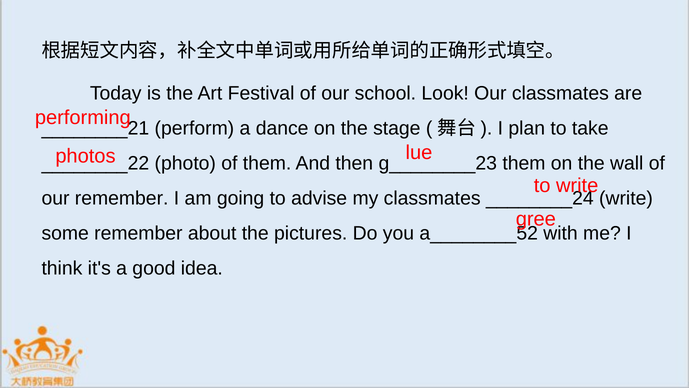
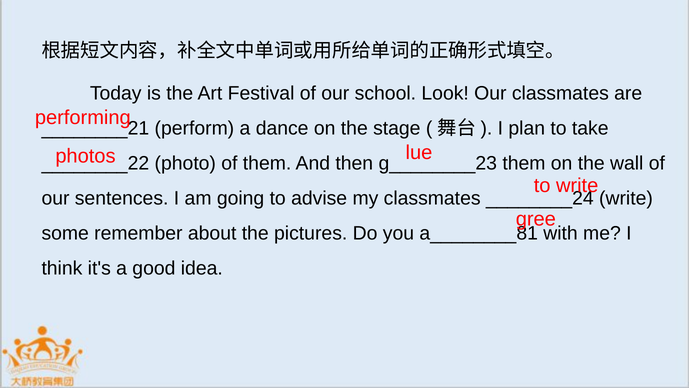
our remember: remember -> sentences
a________52: a________52 -> a________81
